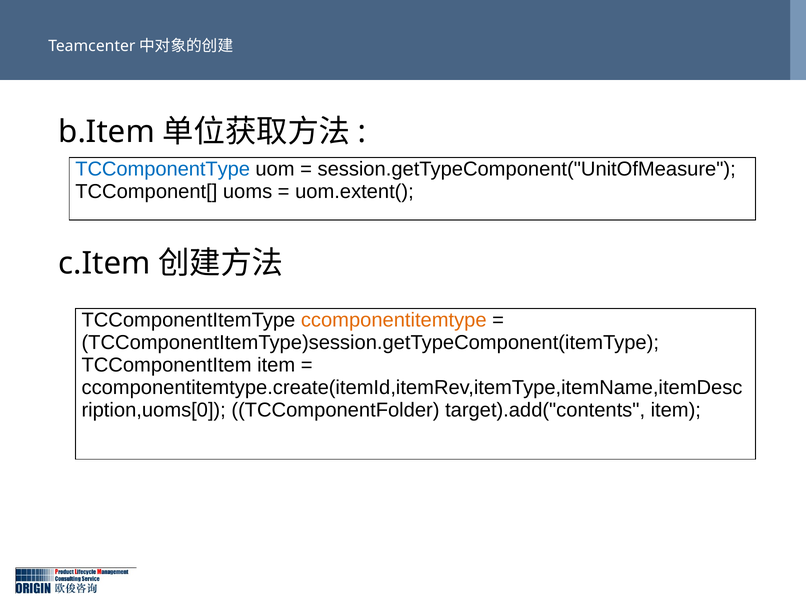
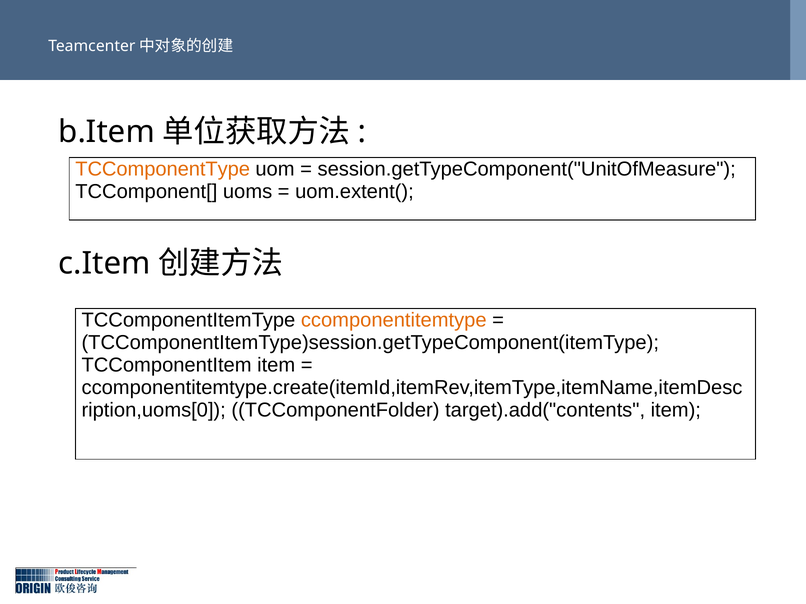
TCComponentType colour: blue -> orange
